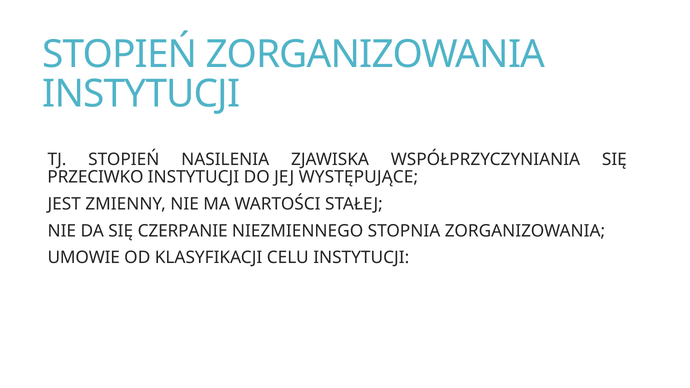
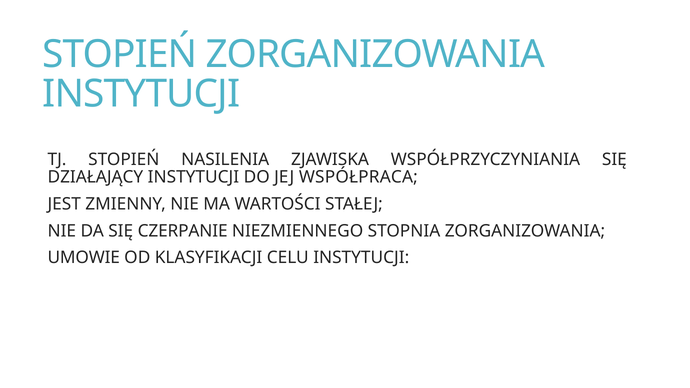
PRZECIWKO: PRZECIWKO -> DZIAŁAJĄCY
WYSTĘPUJĄCE: WYSTĘPUJĄCE -> WSPÓŁPRACA
